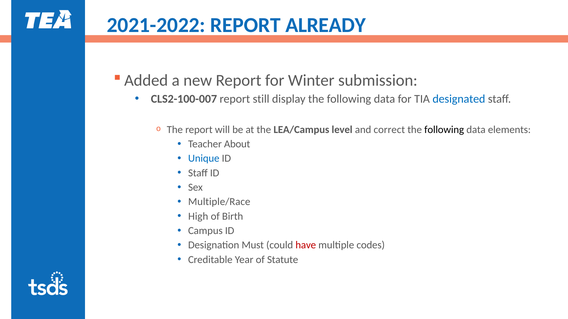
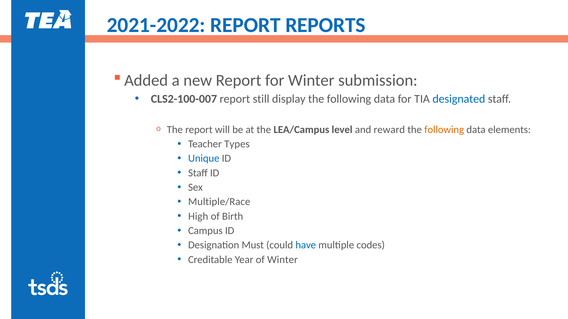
ALREADY: ALREADY -> REPORTS
correct: correct -> reward
following at (444, 130) colour: black -> orange
About: About -> Types
have colour: red -> blue
of Statute: Statute -> Winter
